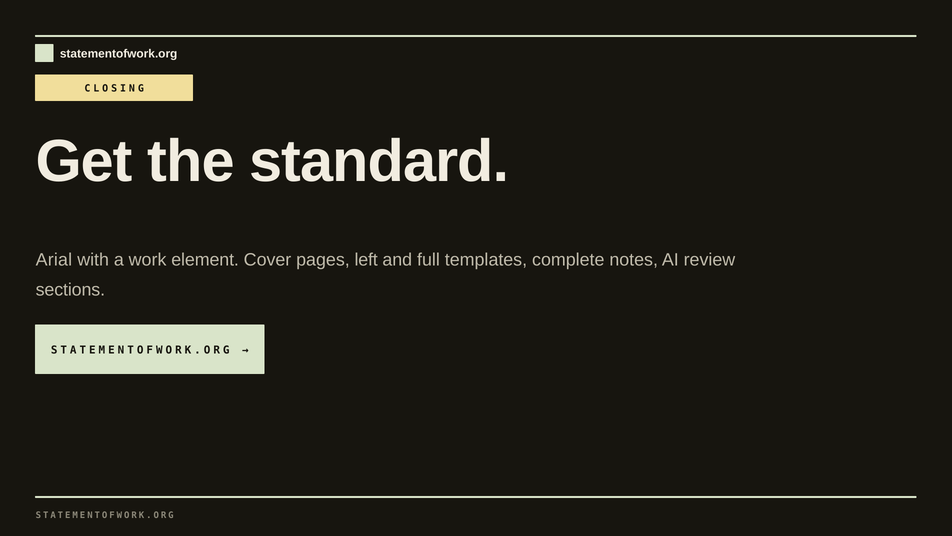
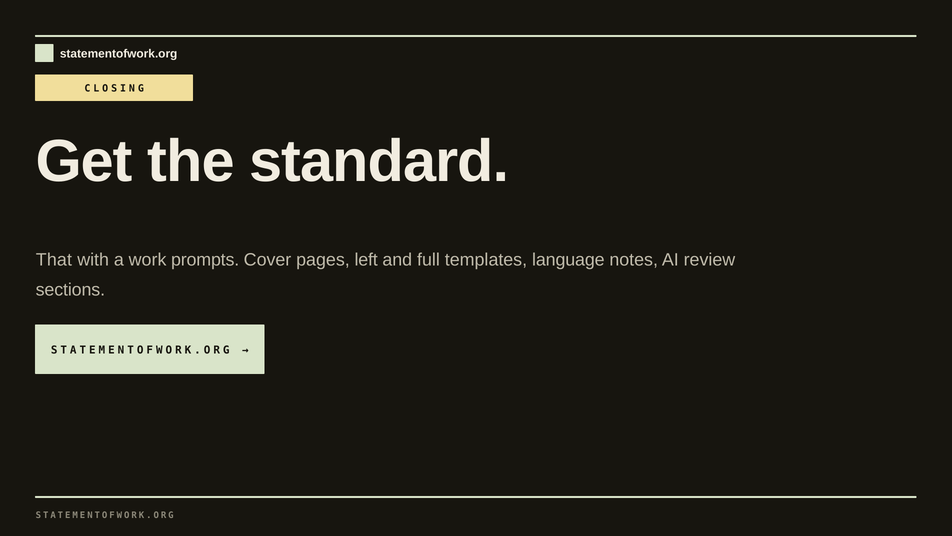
Arial: Arial -> That
element: element -> prompts
complete: complete -> language
